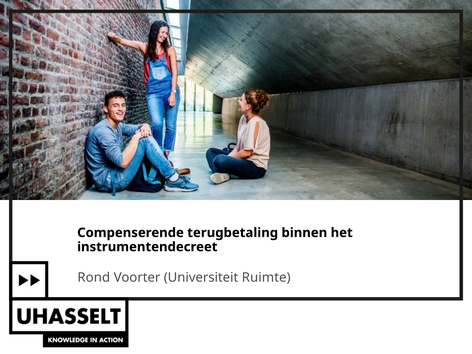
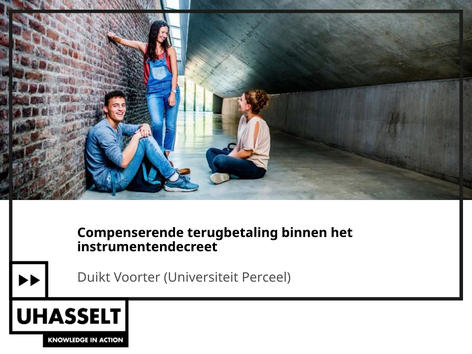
Rond: Rond -> Duikt
Ruimte: Ruimte -> Perceel
